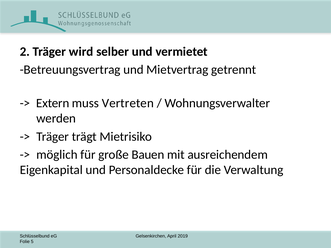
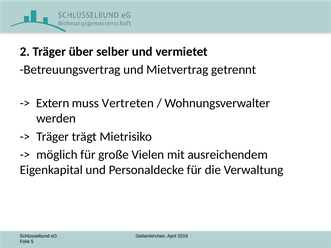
wird: wird -> über
Bauen: Bauen -> Vielen
